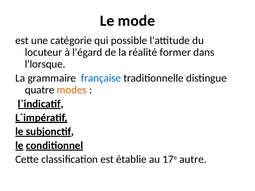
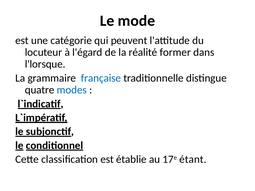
possible: possible -> peuvent
modes colour: orange -> blue
autre: autre -> étant
